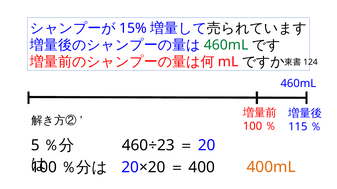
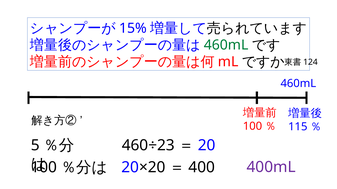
400mL colour: orange -> purple
